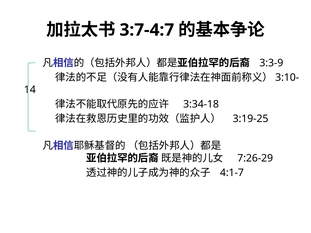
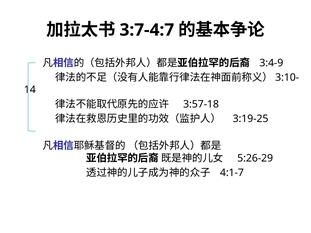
3:3-9: 3:3-9 -> 3:4-9
3:34-18: 3:34-18 -> 3:57-18
7:26-29: 7:26-29 -> 5:26-29
